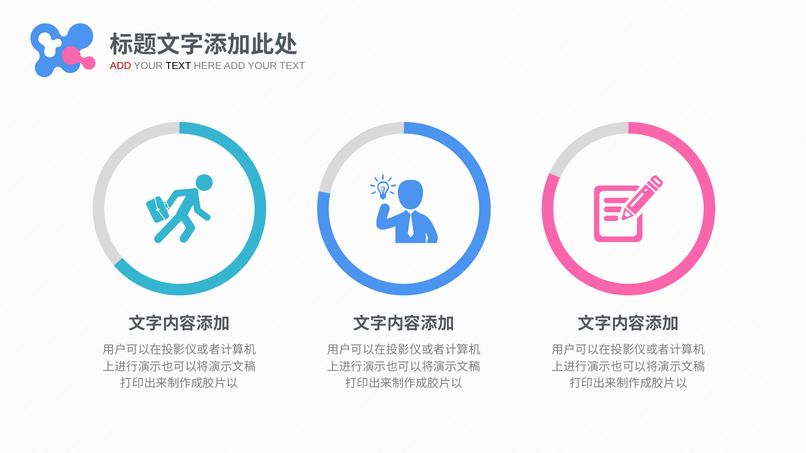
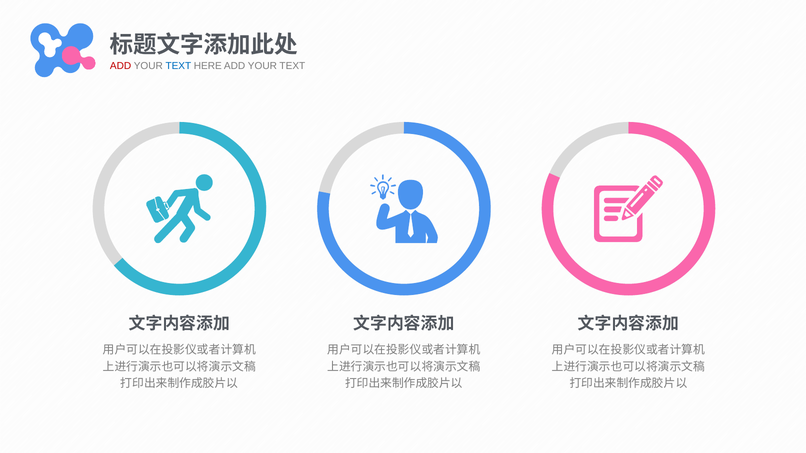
TEXT at (178, 66) colour: black -> blue
